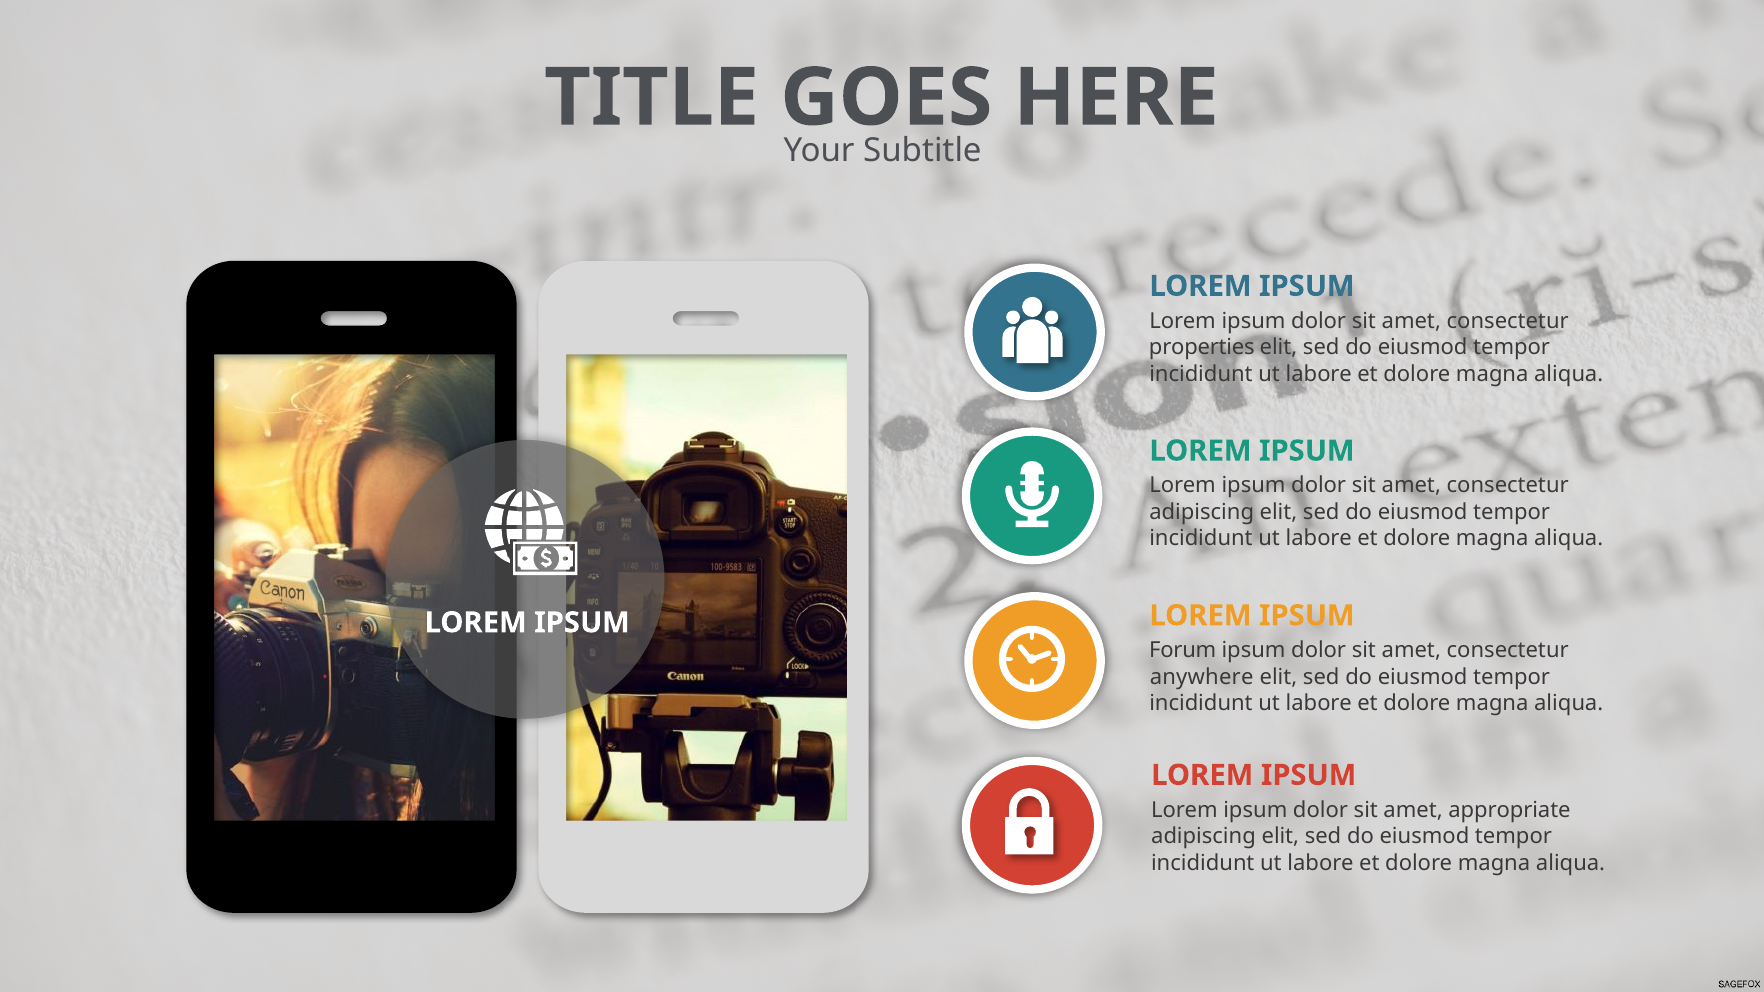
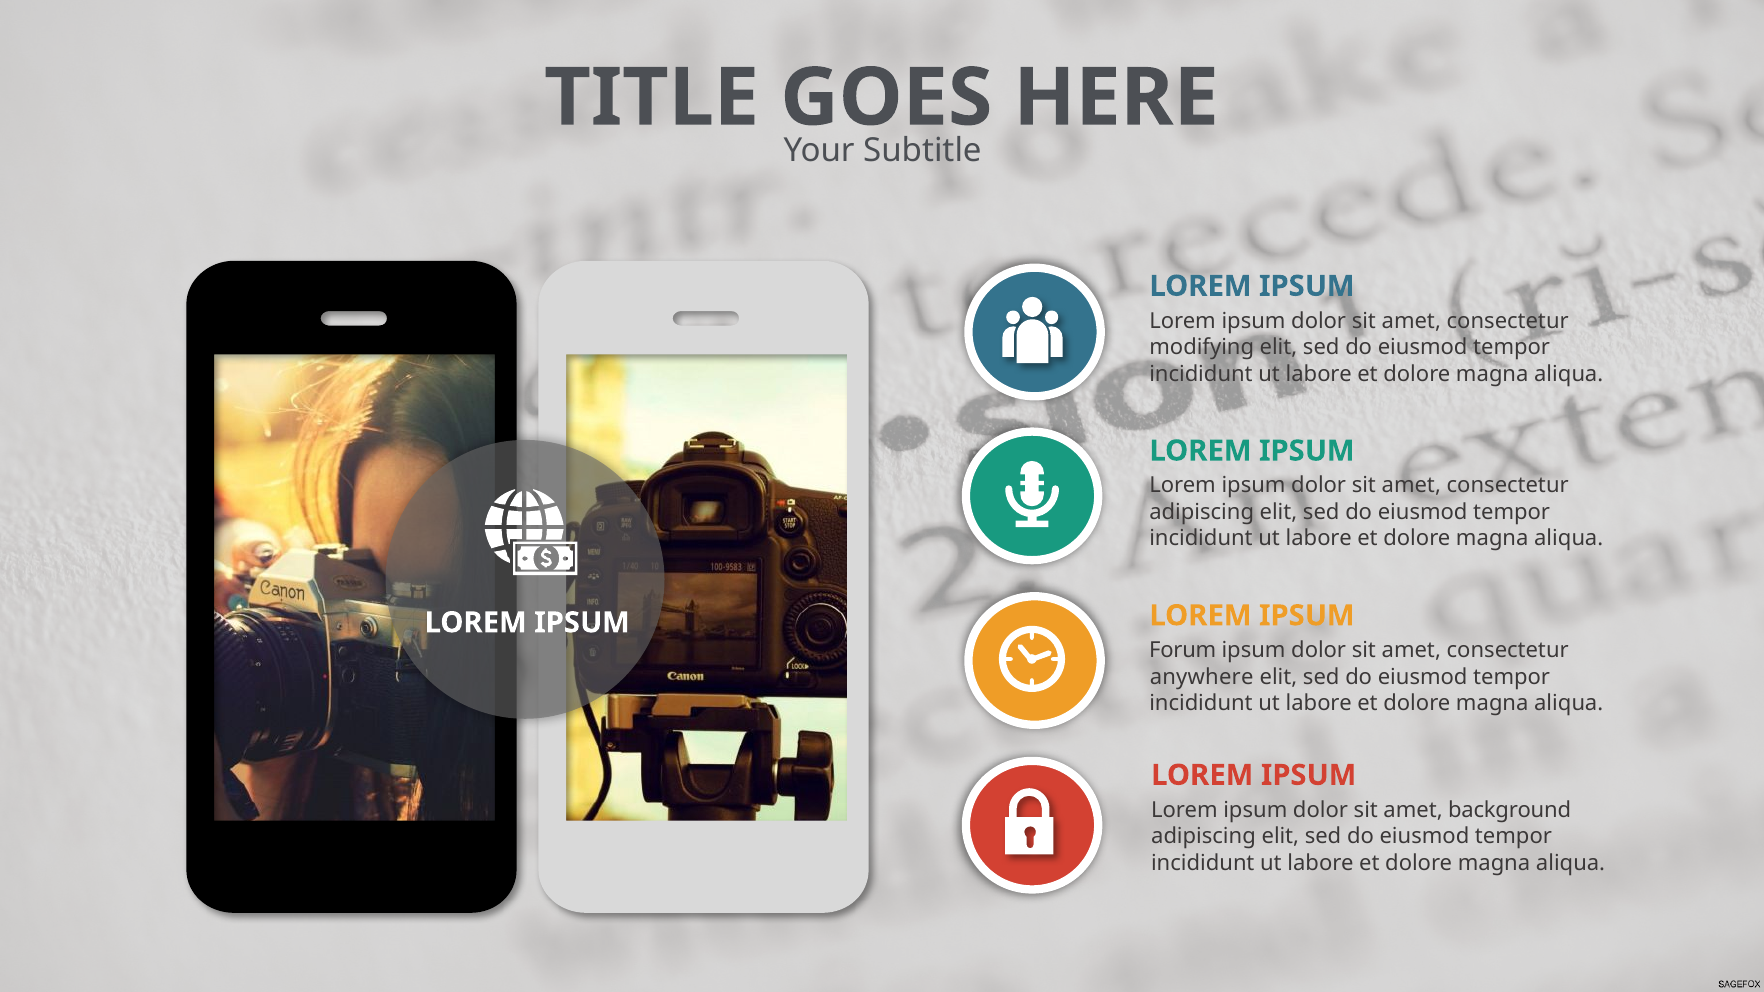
properties: properties -> modifying
appropriate: appropriate -> background
